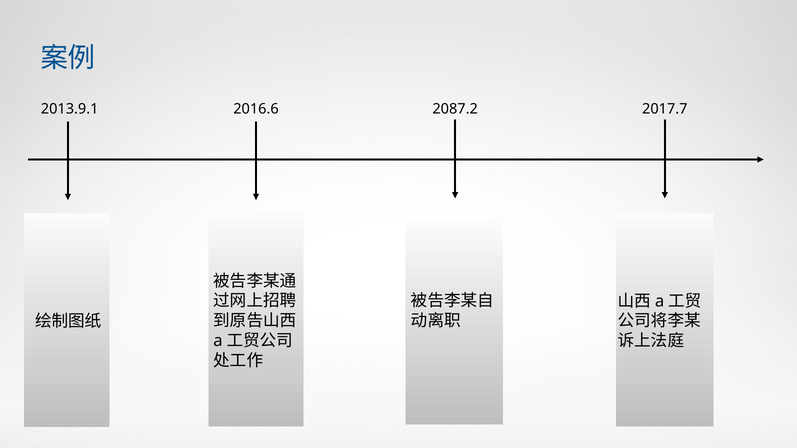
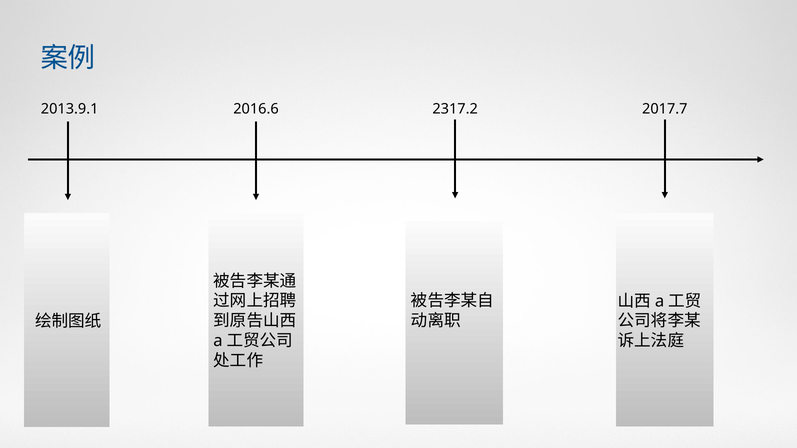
2087.2: 2087.2 -> 2317.2
